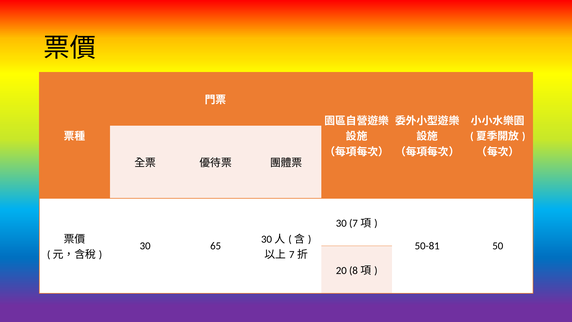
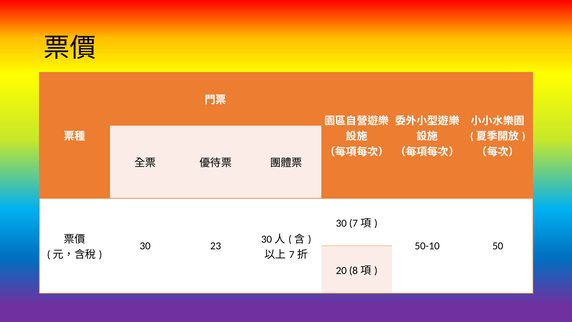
65: 65 -> 23
50-81: 50-81 -> 50-10
